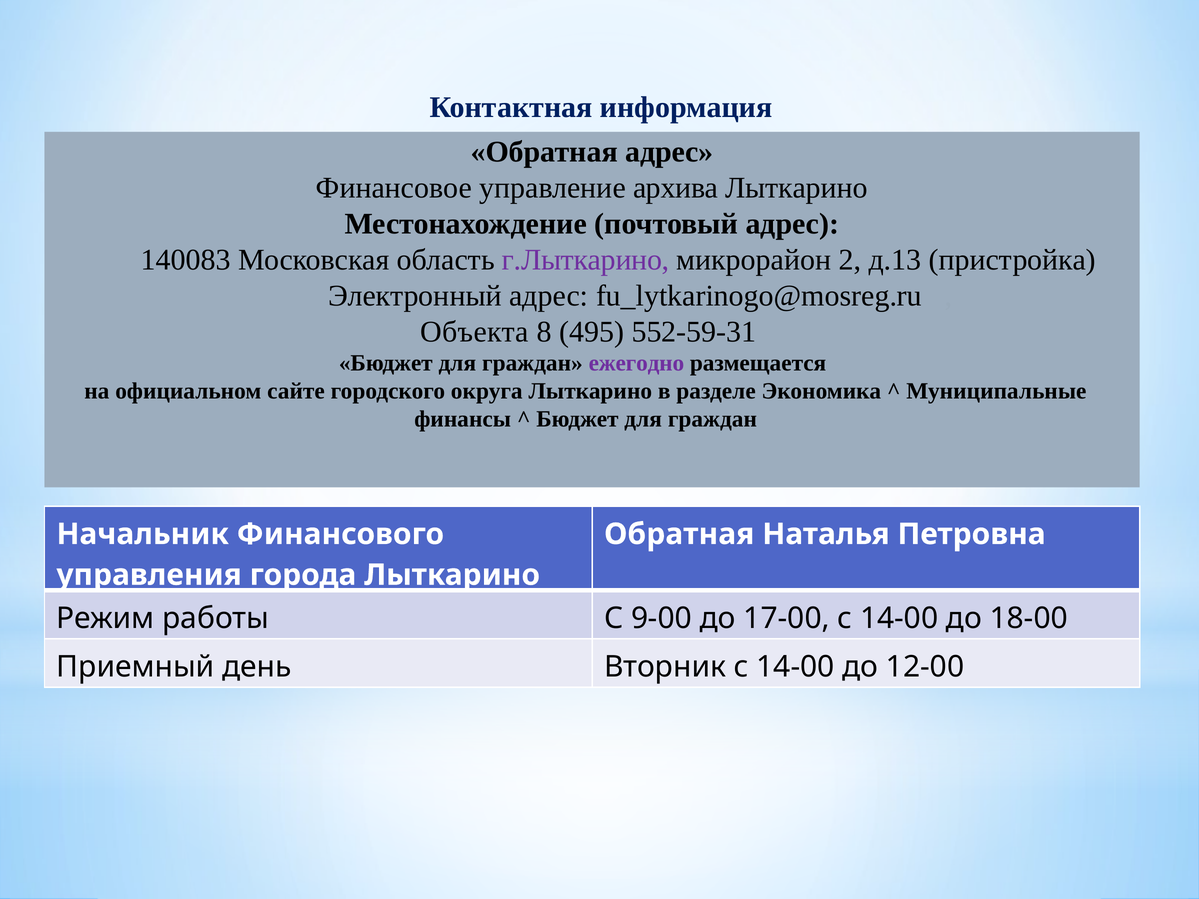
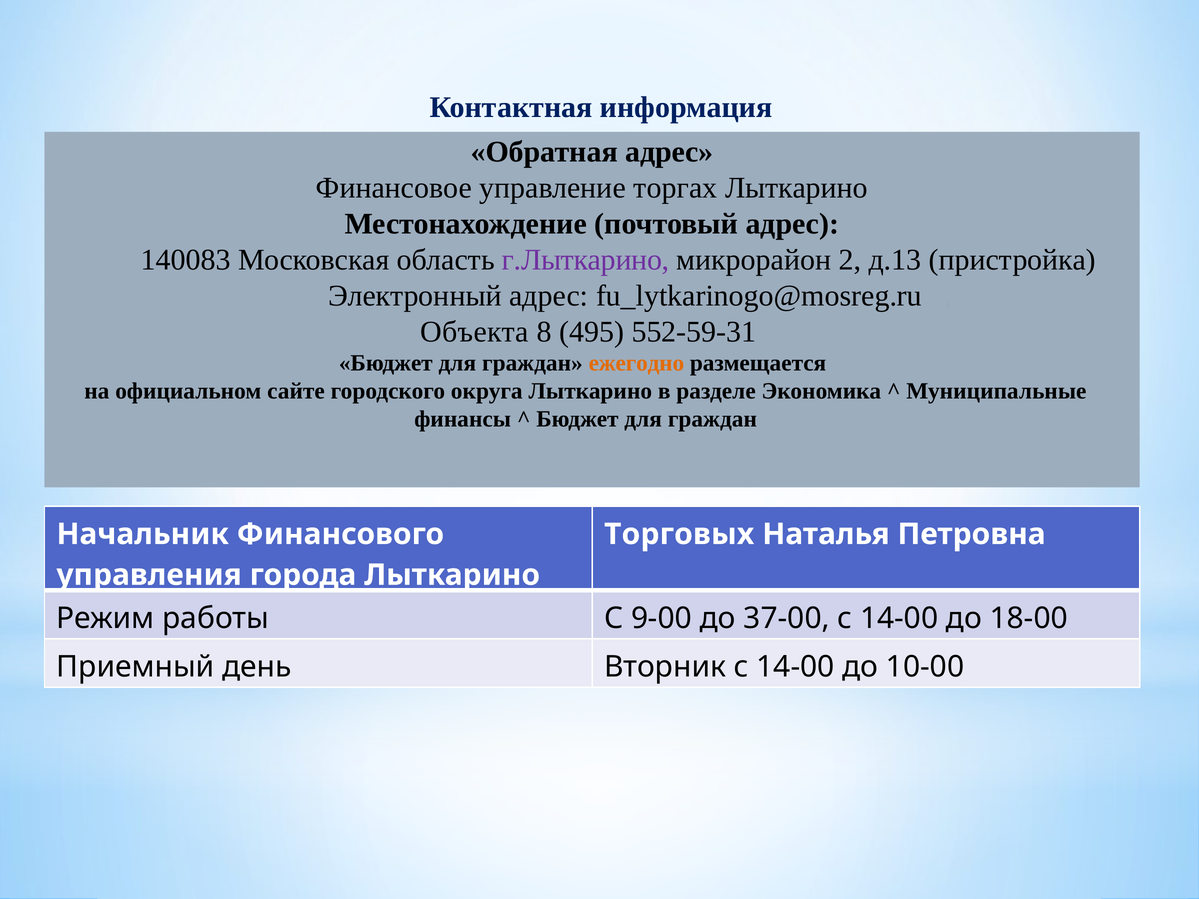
архива: архива -> торгах
ежегодно colour: purple -> orange
Обратная at (679, 534): Обратная -> Торговых
17-00: 17-00 -> 37-00
12-00: 12-00 -> 10-00
